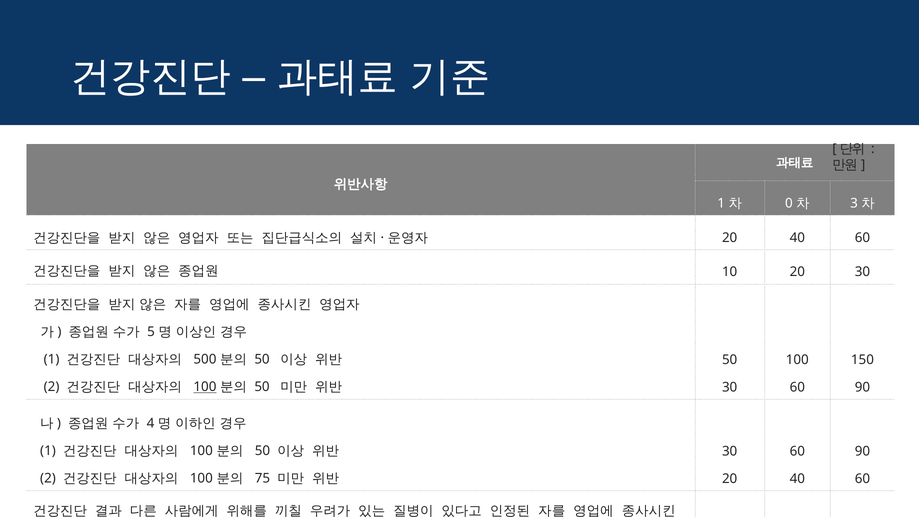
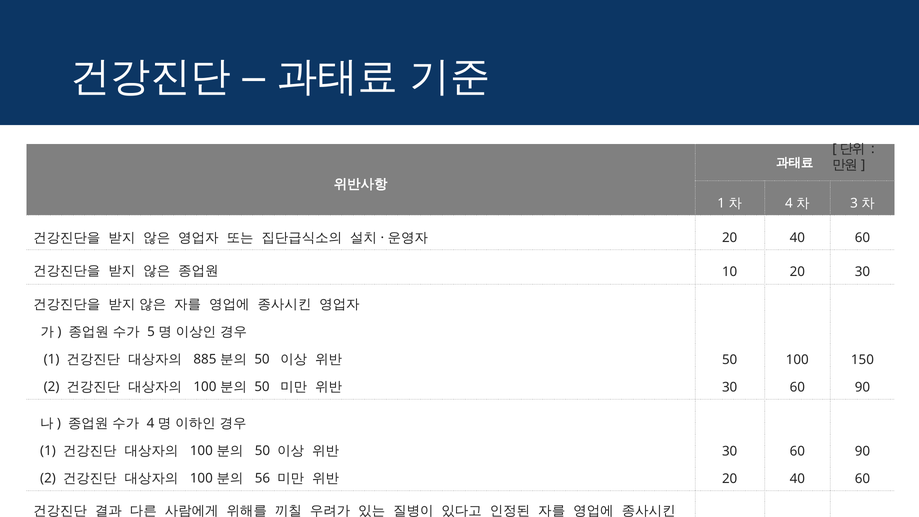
0 at (789, 203): 0 -> 4
500: 500 -> 885
100 at (205, 387) underline: present -> none
75: 75 -> 56
